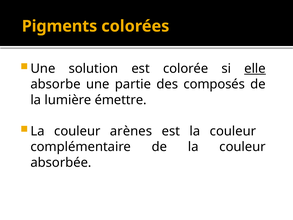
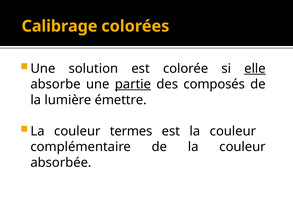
Pigments: Pigments -> Calibrage
partie underline: none -> present
arènes: arènes -> termes
